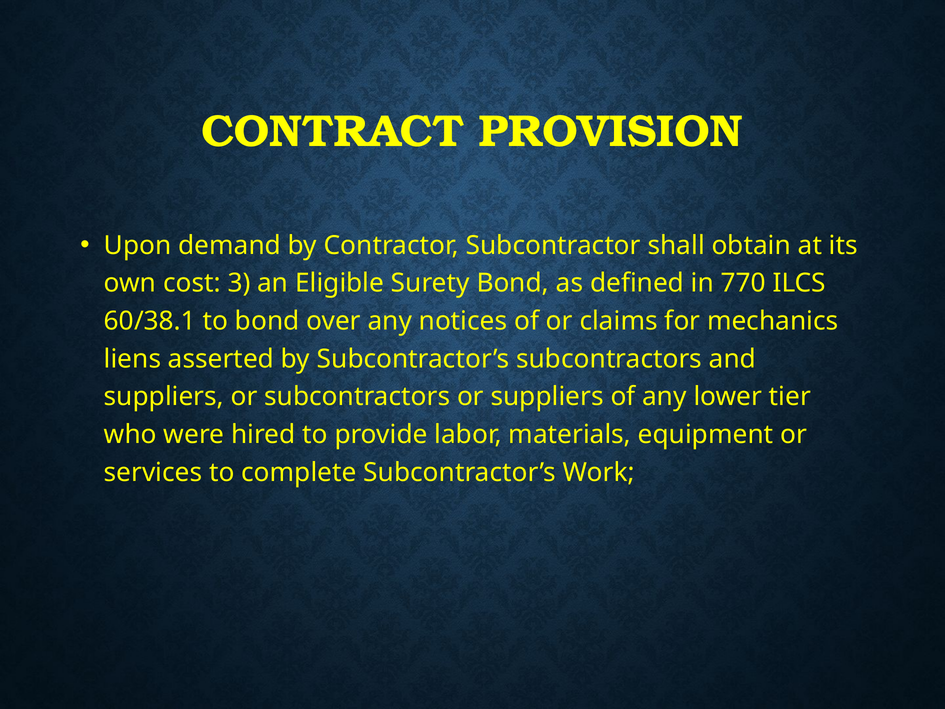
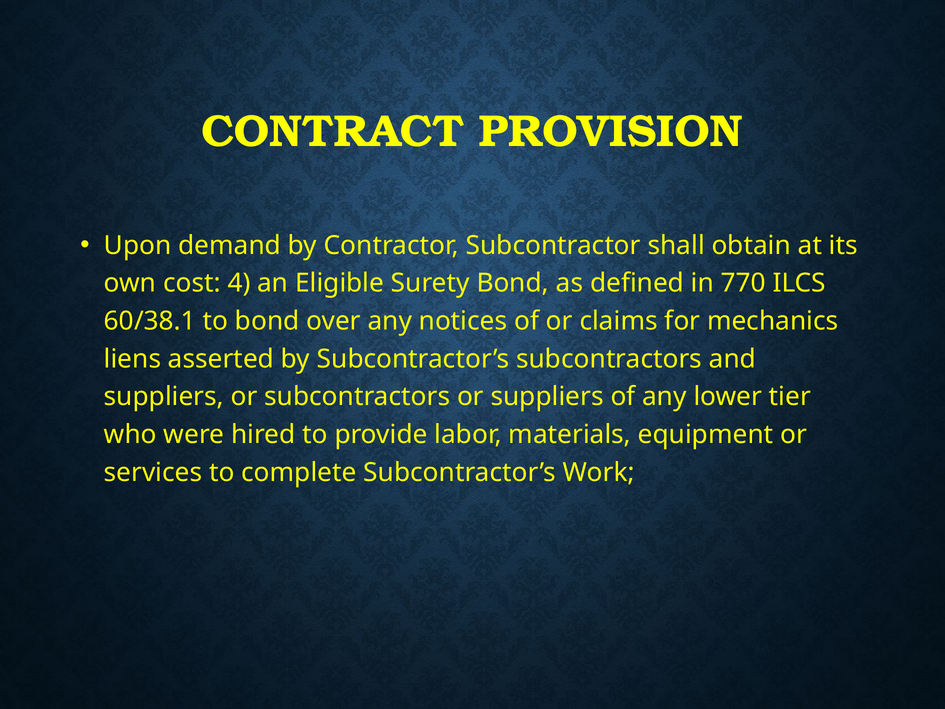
3: 3 -> 4
